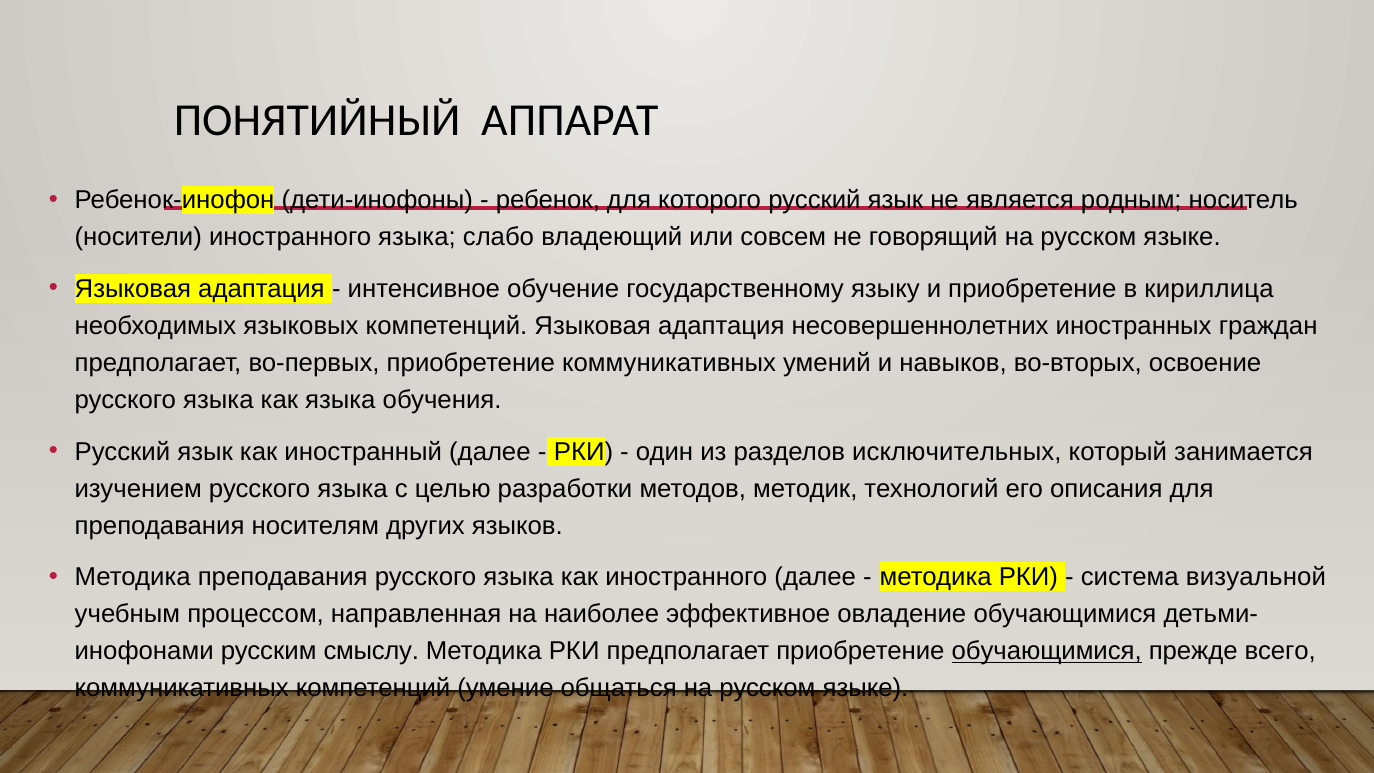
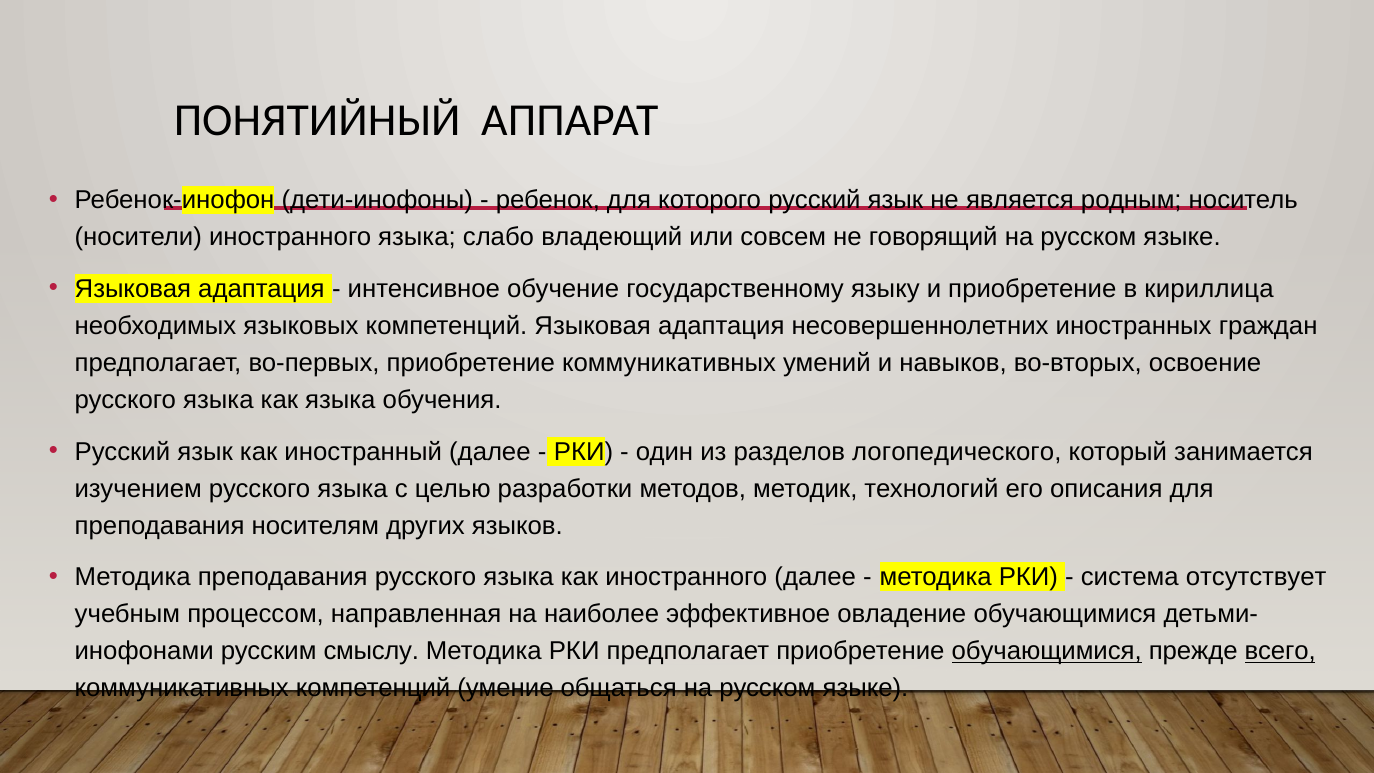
исключительных: исключительных -> логопедического
визуальной: визуальной -> отсутствует
всего underline: none -> present
